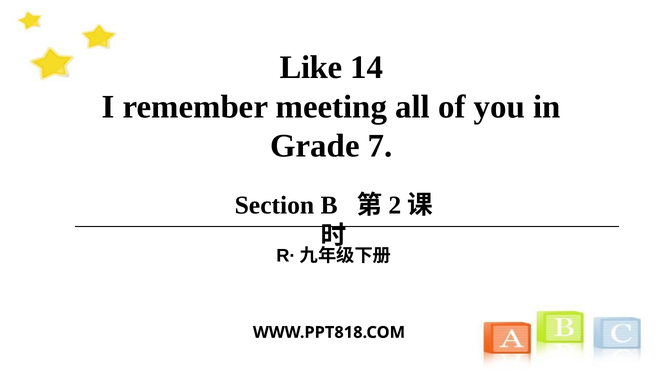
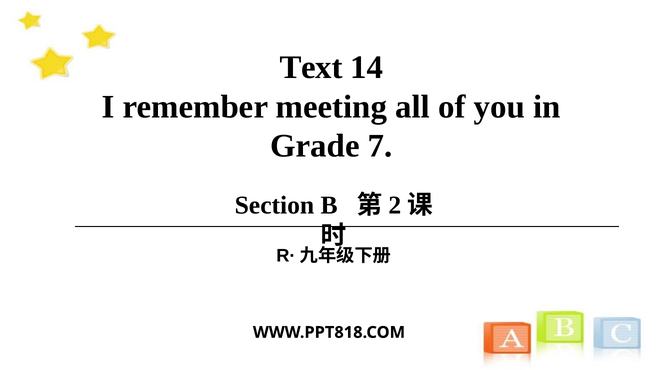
Like: Like -> Text
